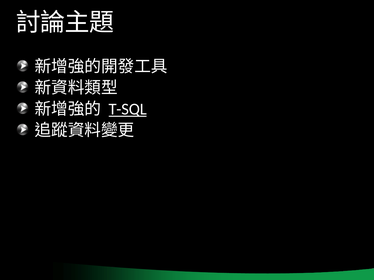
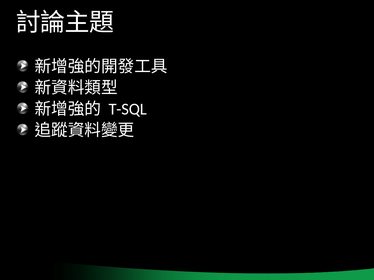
T-SQL underline: present -> none
